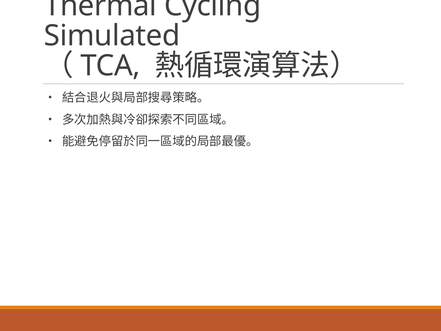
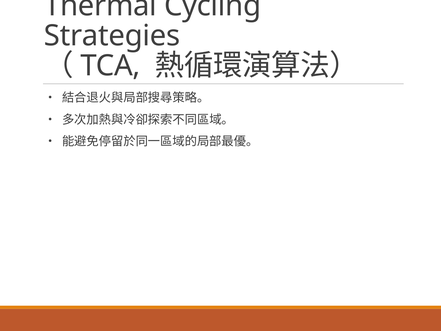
Simulated: Simulated -> Strategies
